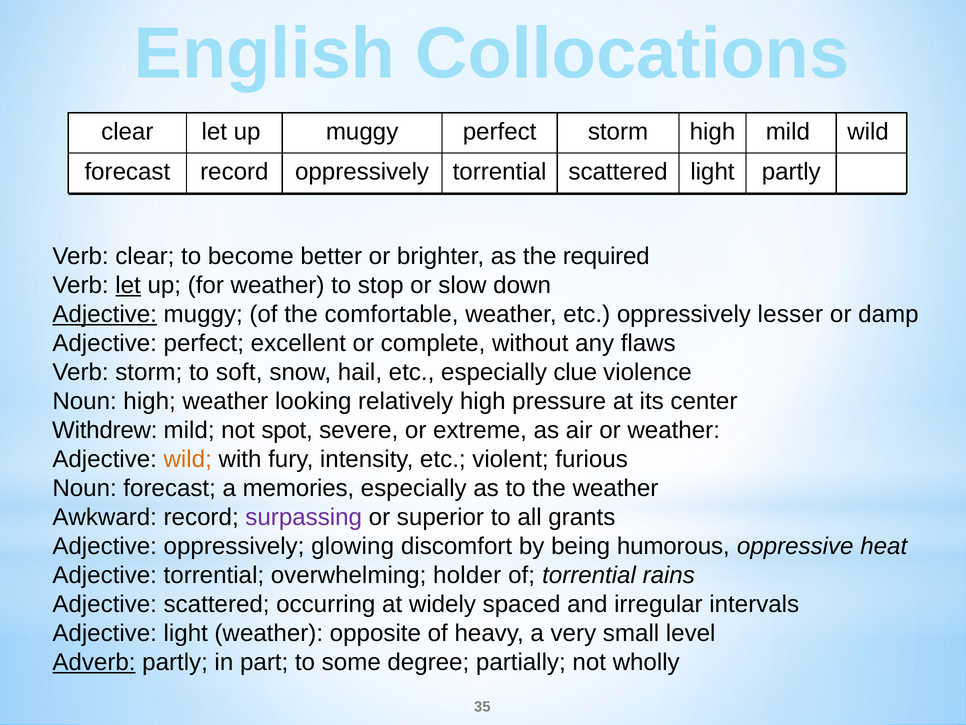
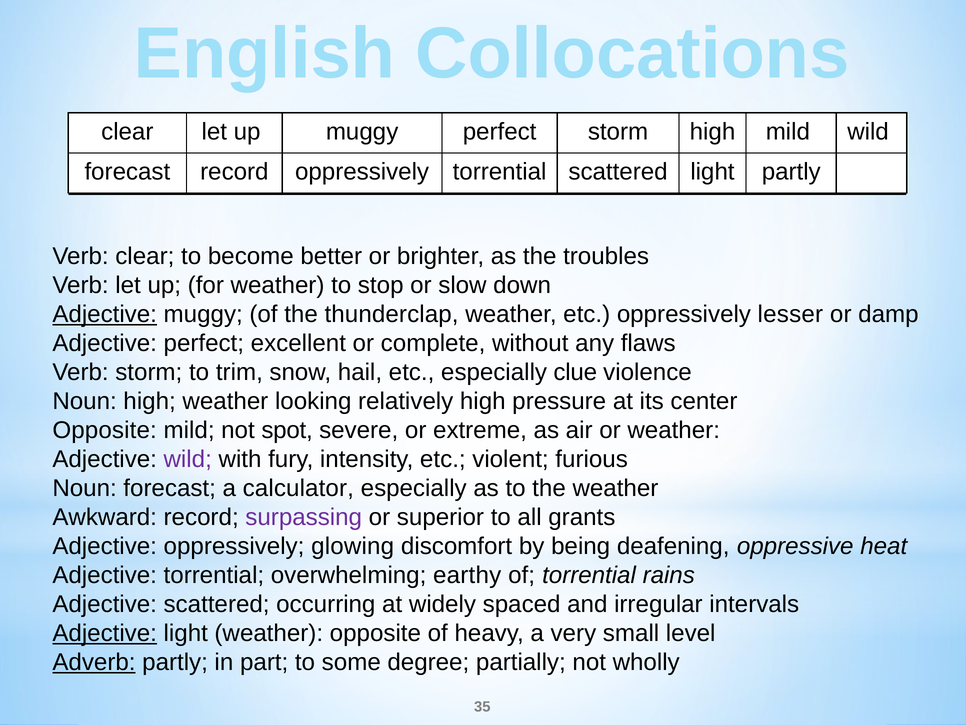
required: required -> troubles
let at (128, 285) underline: present -> none
comfortable: comfortable -> thunderclap
soft: soft -> trim
Withdrew at (105, 430): Withdrew -> Opposite
wild at (188, 459) colour: orange -> purple
memories: memories -> calculator
humorous: humorous -> deafening
holder: holder -> earthy
Adjective at (105, 633) underline: none -> present
